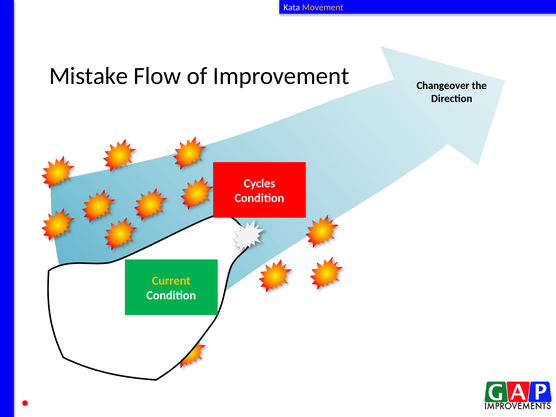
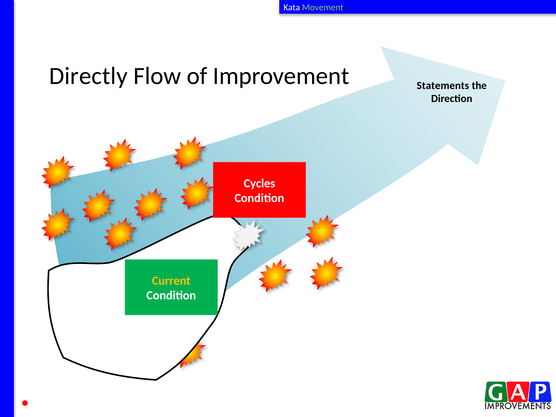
Movement colour: yellow -> light green
Mistake: Mistake -> Directly
Changeover: Changeover -> Statements
